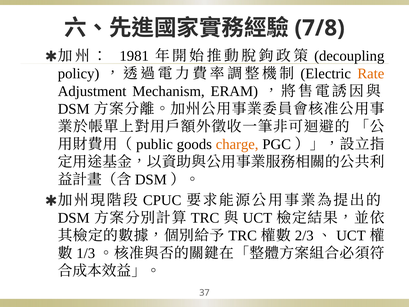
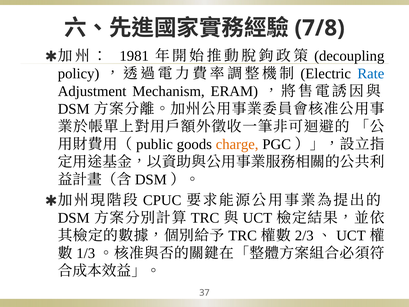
Rate colour: orange -> blue
